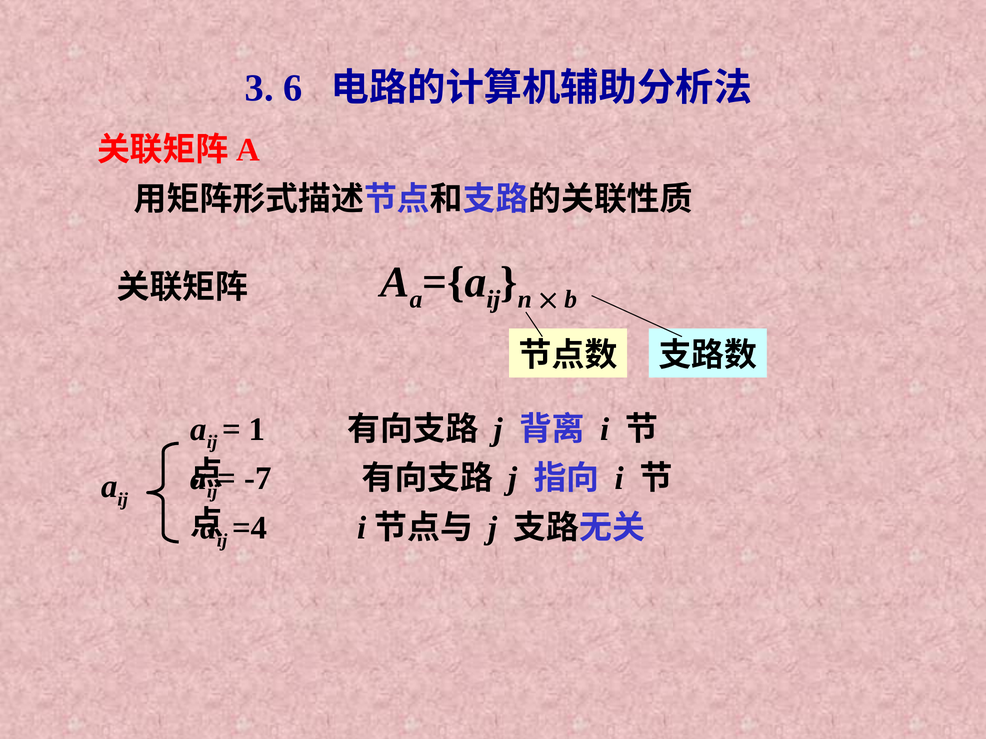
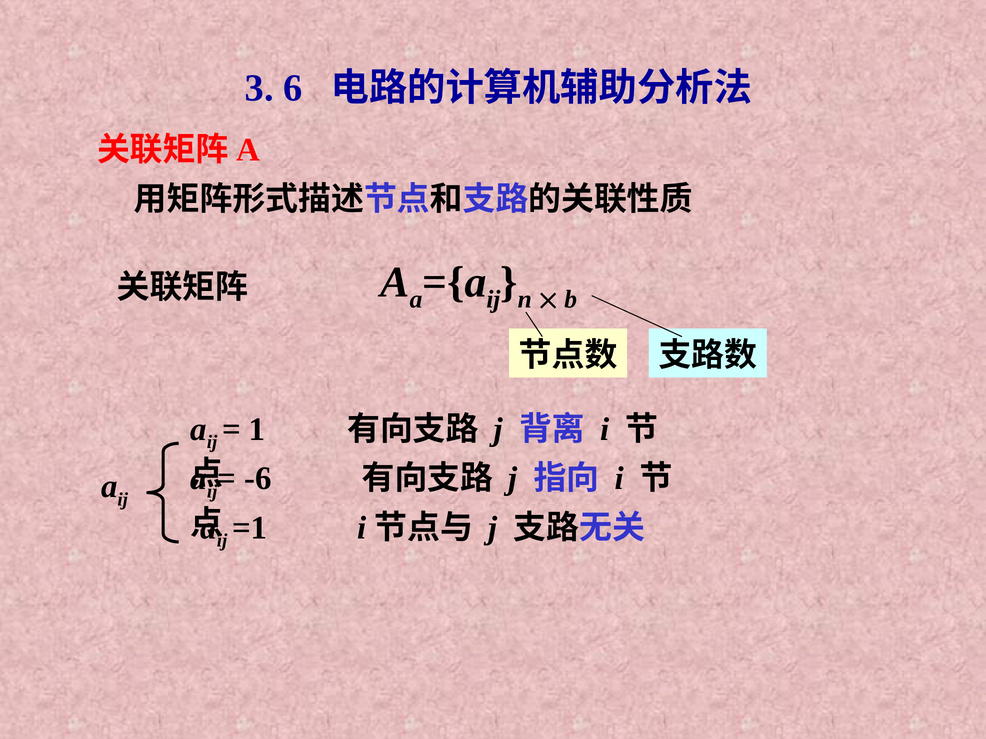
-7: -7 -> -6
=4: =4 -> =1
